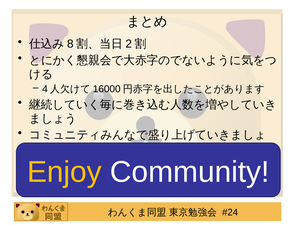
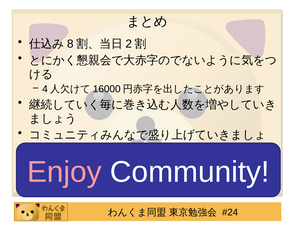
Enjoy colour: yellow -> pink
